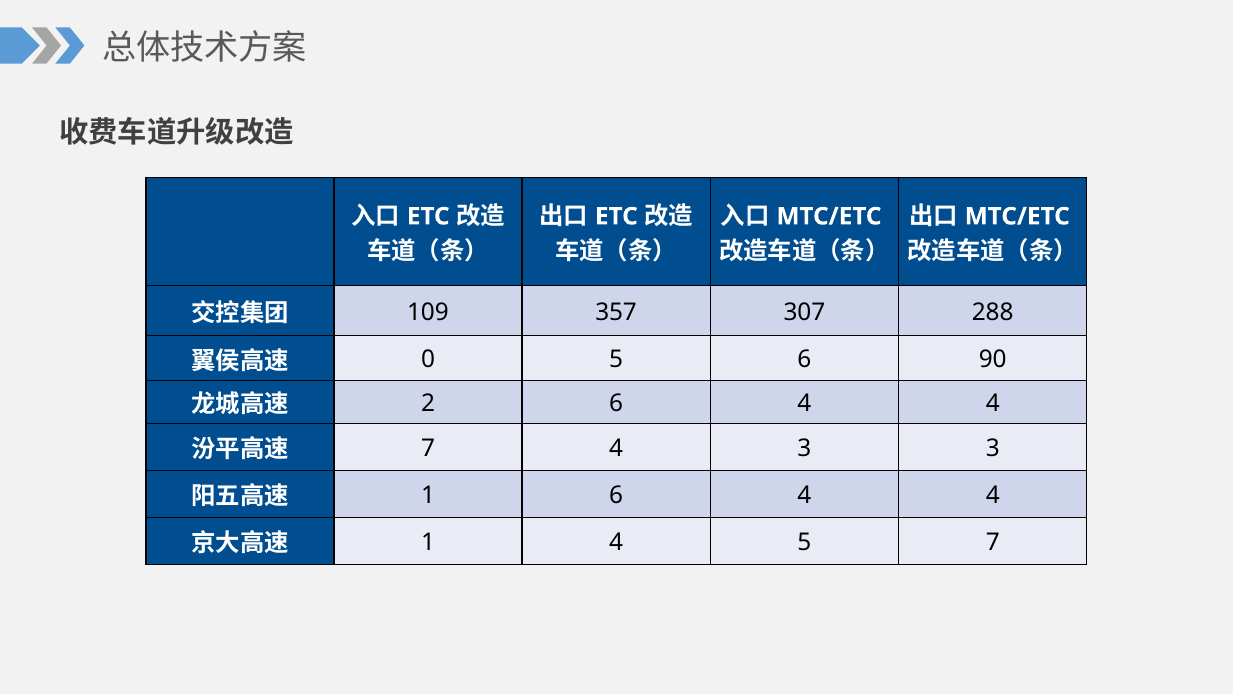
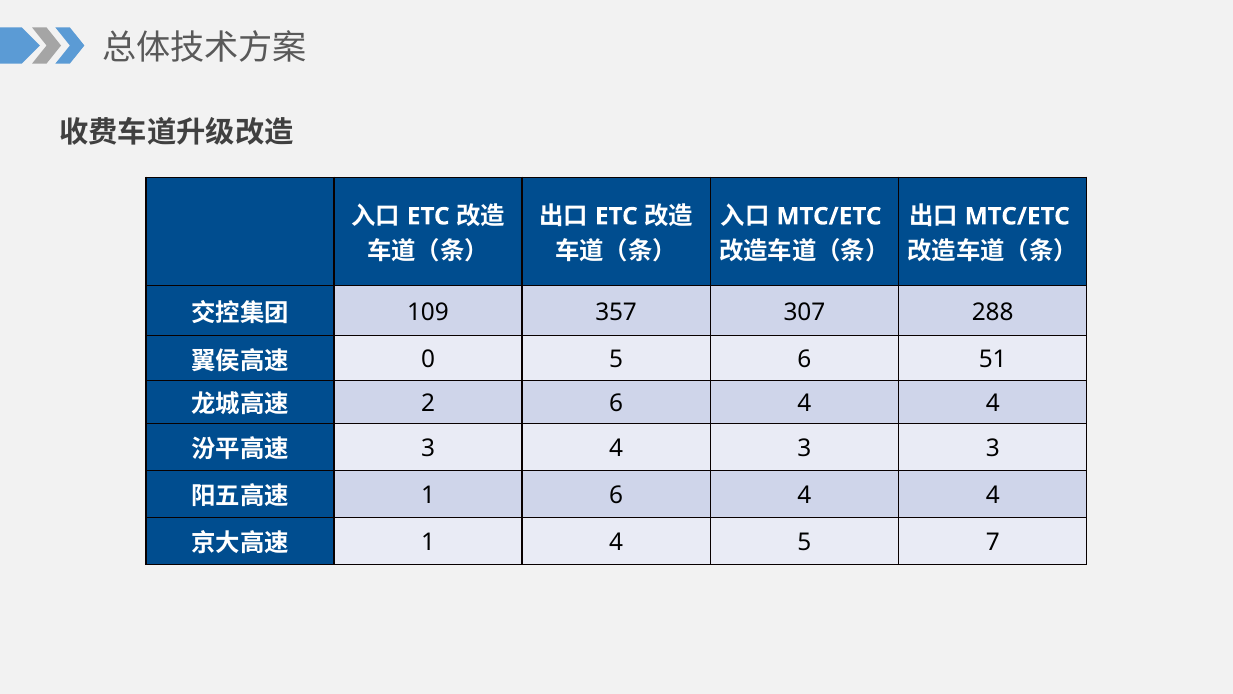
90: 90 -> 51
7 at (428, 448): 7 -> 3
